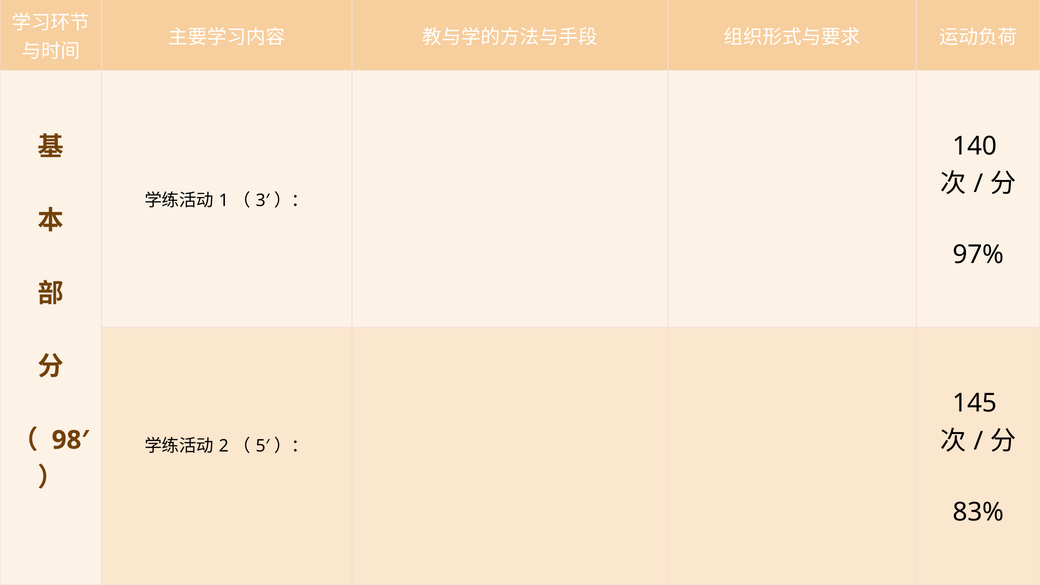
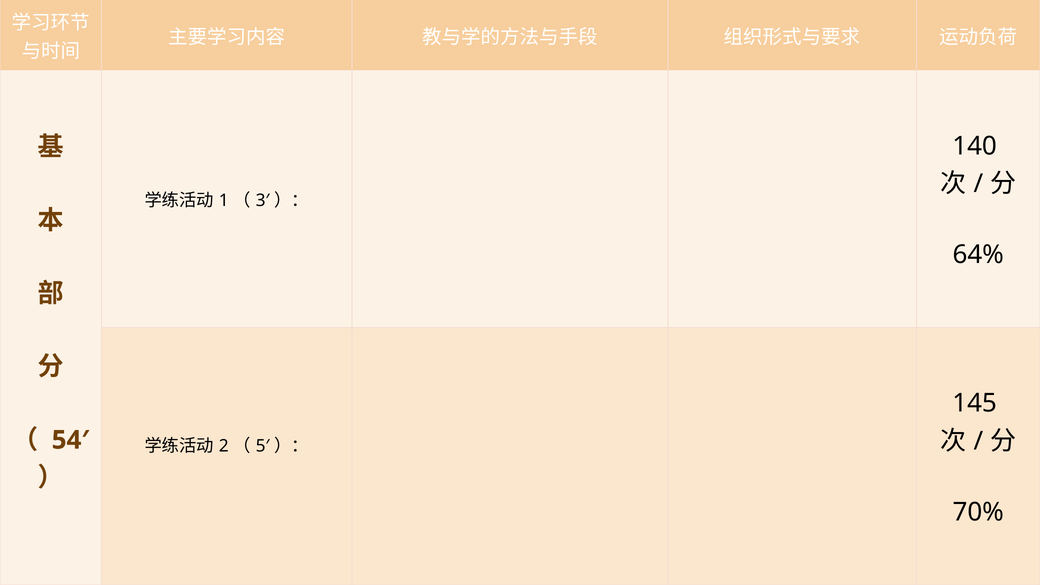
97%: 97% -> 64%
98′: 98′ -> 54′
83%: 83% -> 70%
